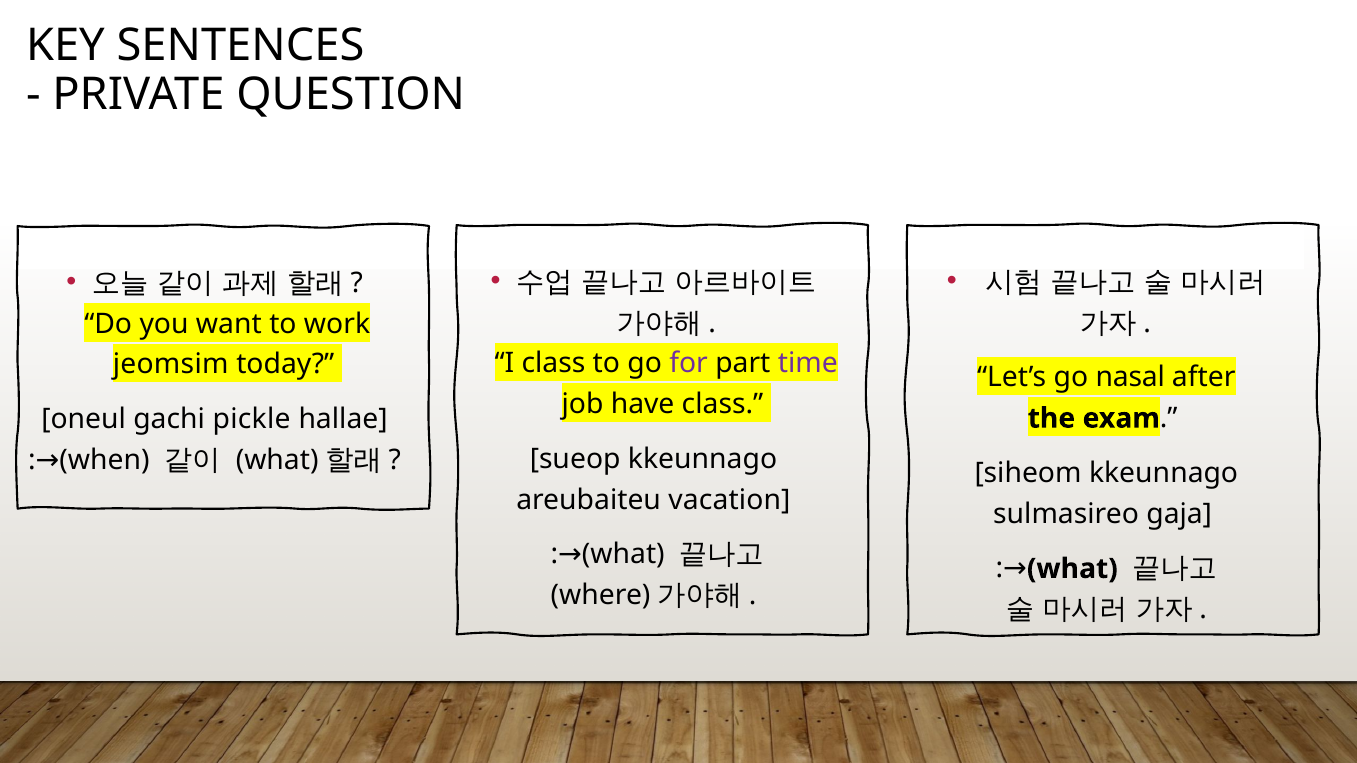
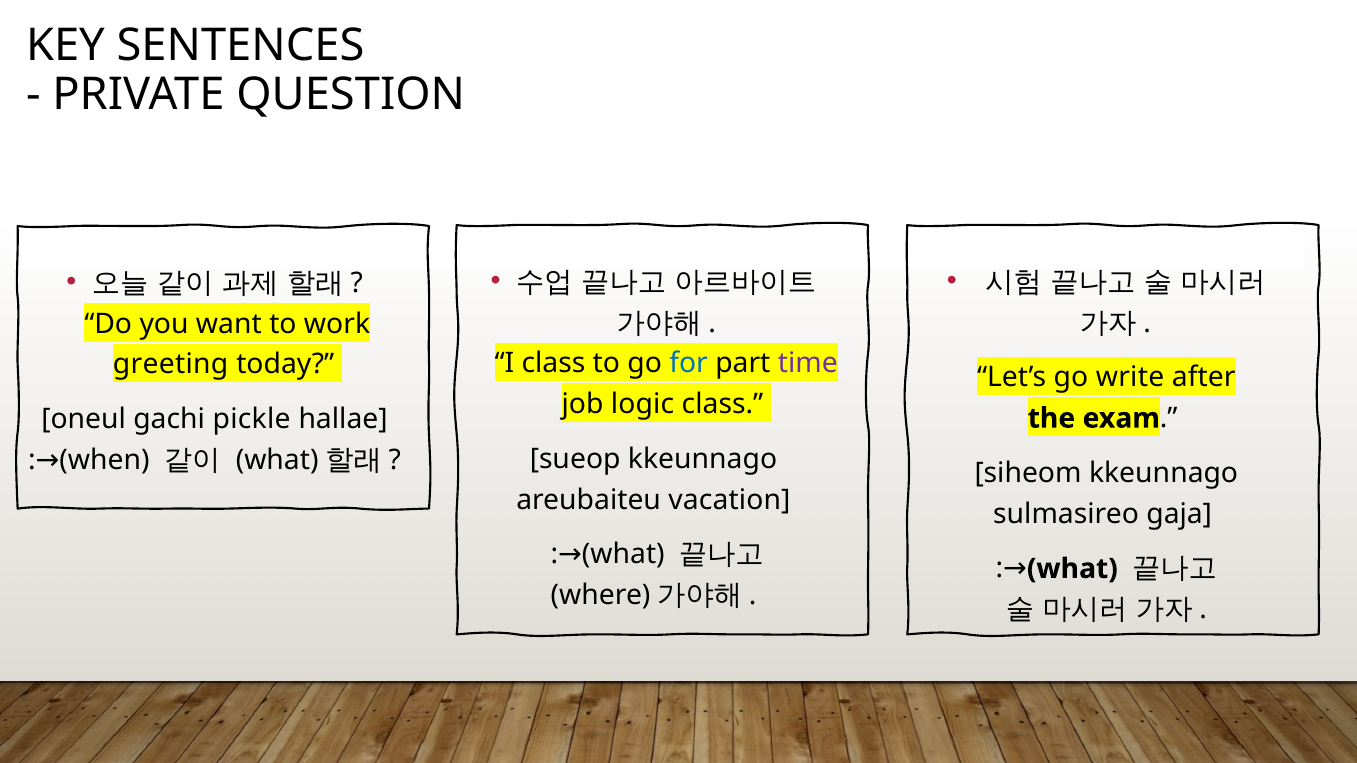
for colour: purple -> blue
jeomsim: jeomsim -> greeting
nasal: nasal -> write
have: have -> logic
